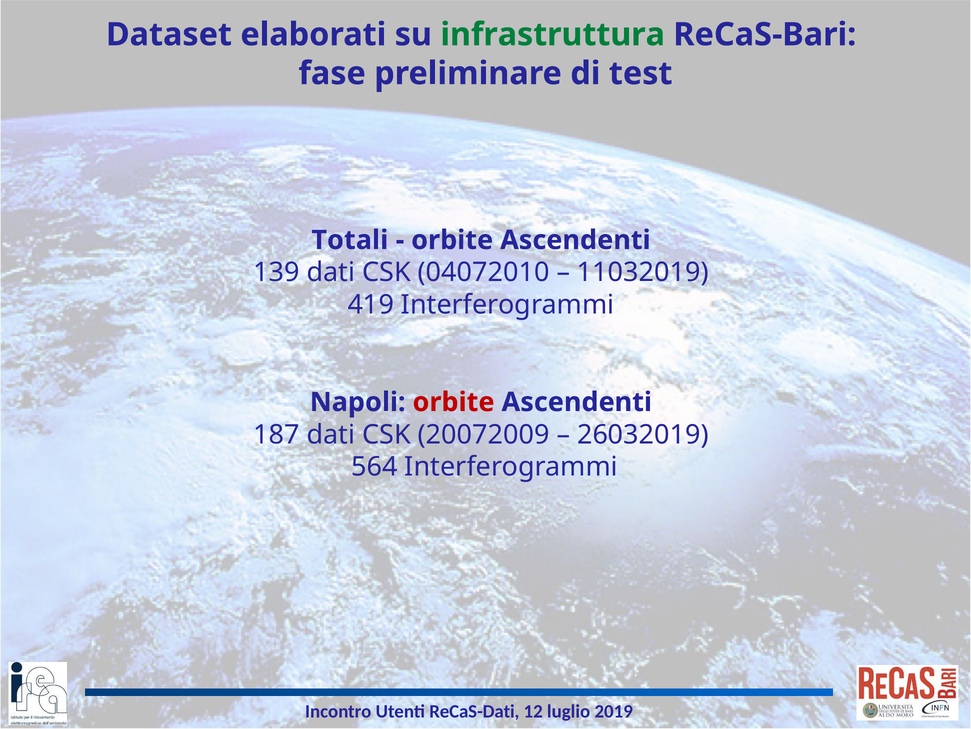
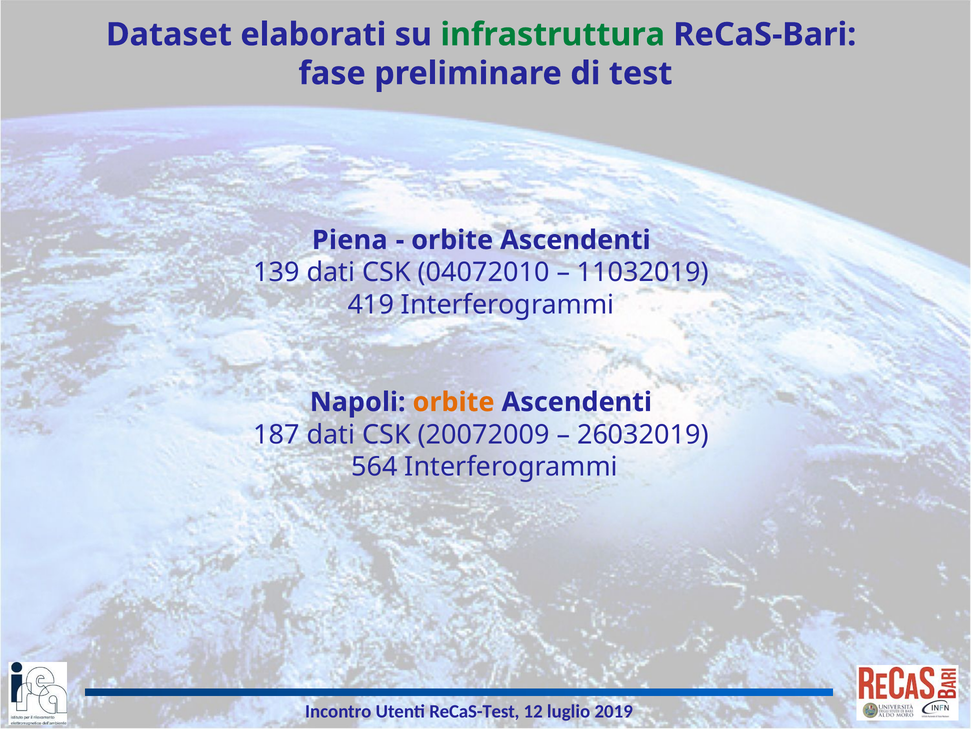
Totali: Totali -> Piena
orbite at (454, 402) colour: red -> orange
ReCaS-Dati: ReCaS-Dati -> ReCaS-Test
